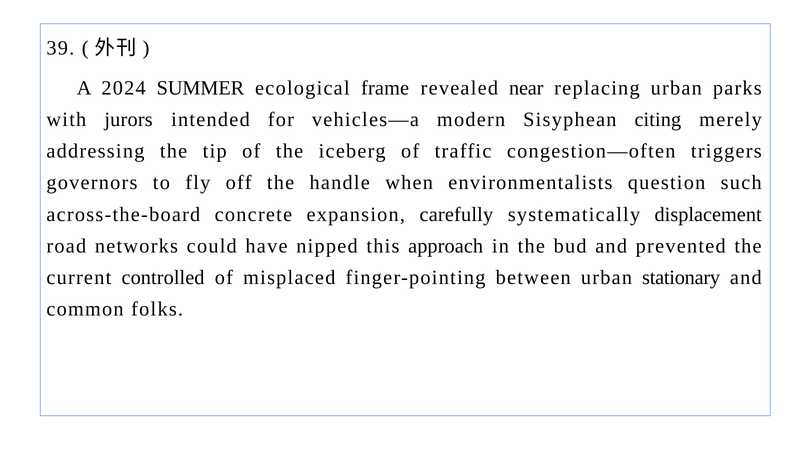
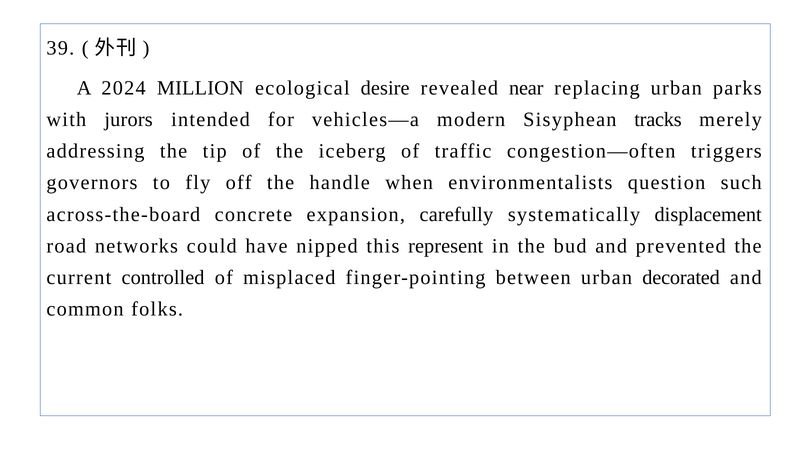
SUMMER: SUMMER -> MILLION
frame: frame -> desire
citing: citing -> tracks
approach: approach -> represent
stationary: stationary -> decorated
